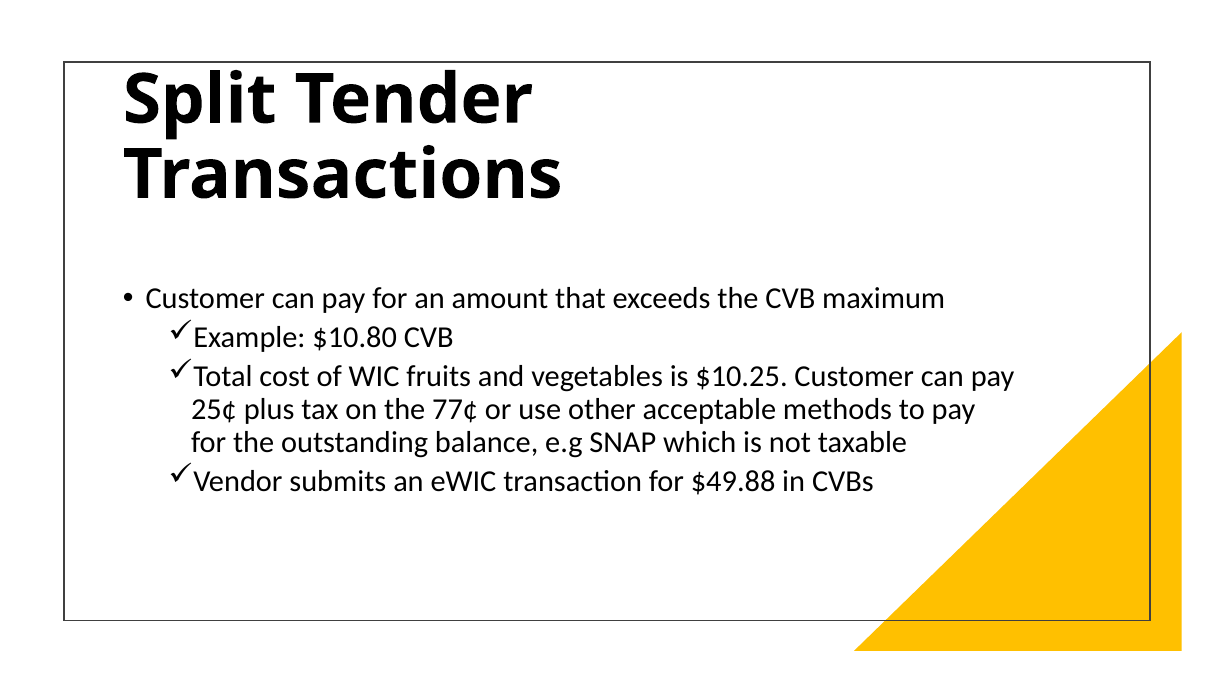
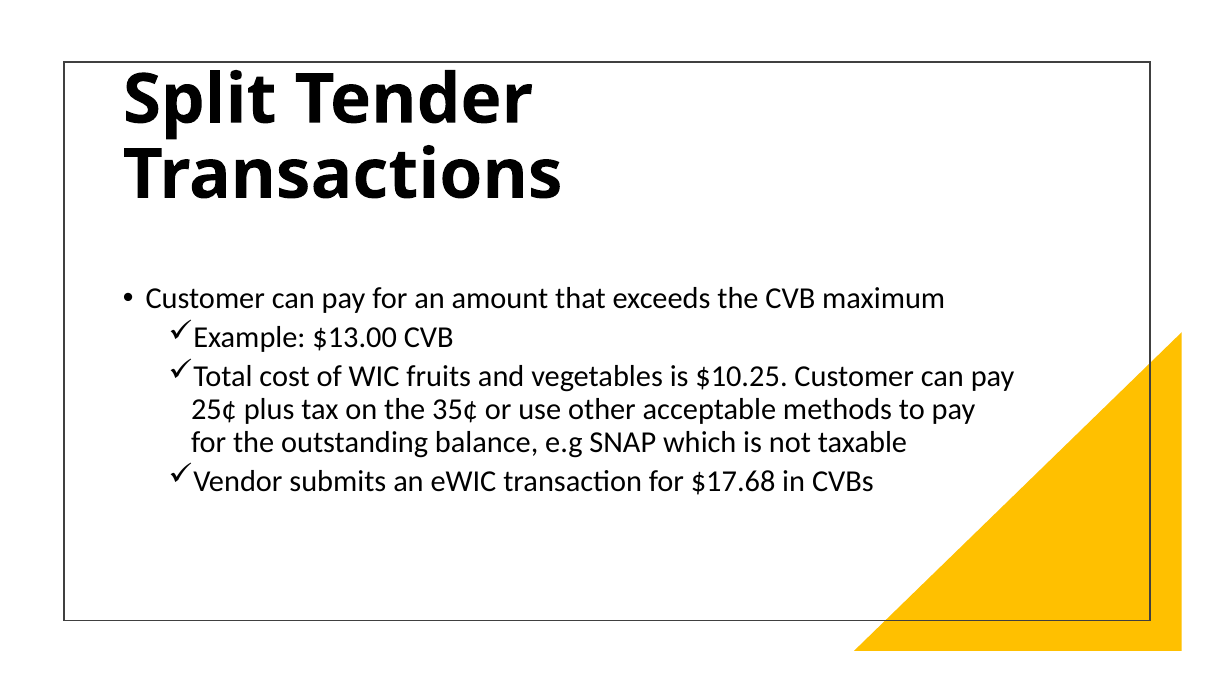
$10.80: $10.80 -> $13.00
77¢: 77¢ -> 35¢
$49.88: $49.88 -> $17.68
